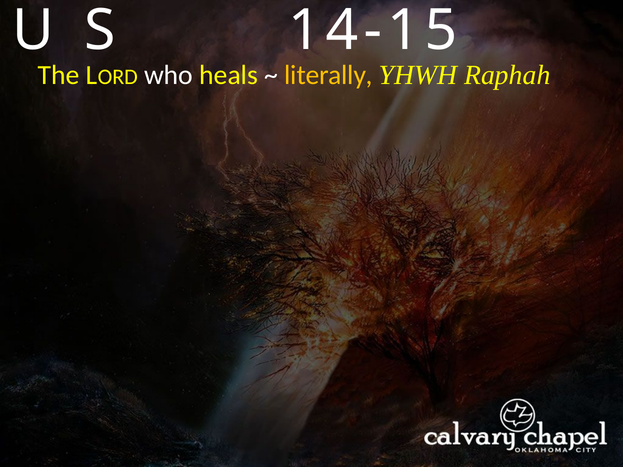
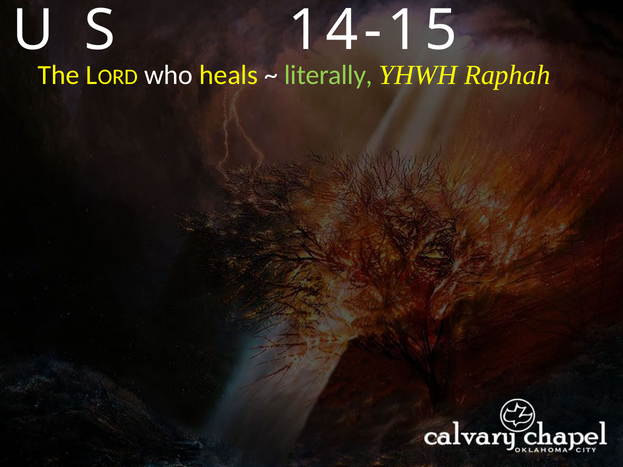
literally colour: yellow -> light green
